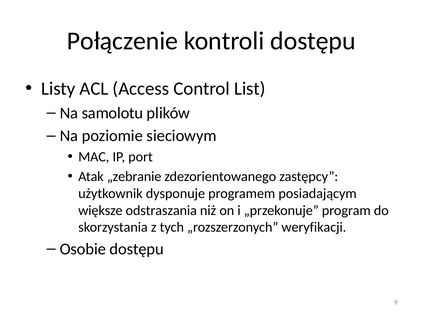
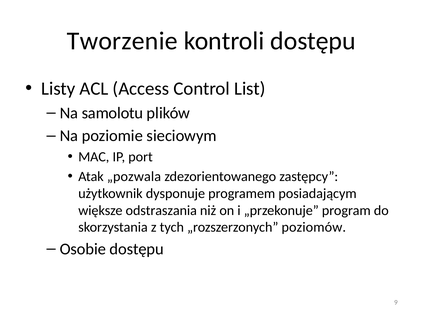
Połączenie: Połączenie -> Tworzenie
„zebranie: „zebranie -> „pozwala
weryfikacji: weryfikacji -> poziomów
